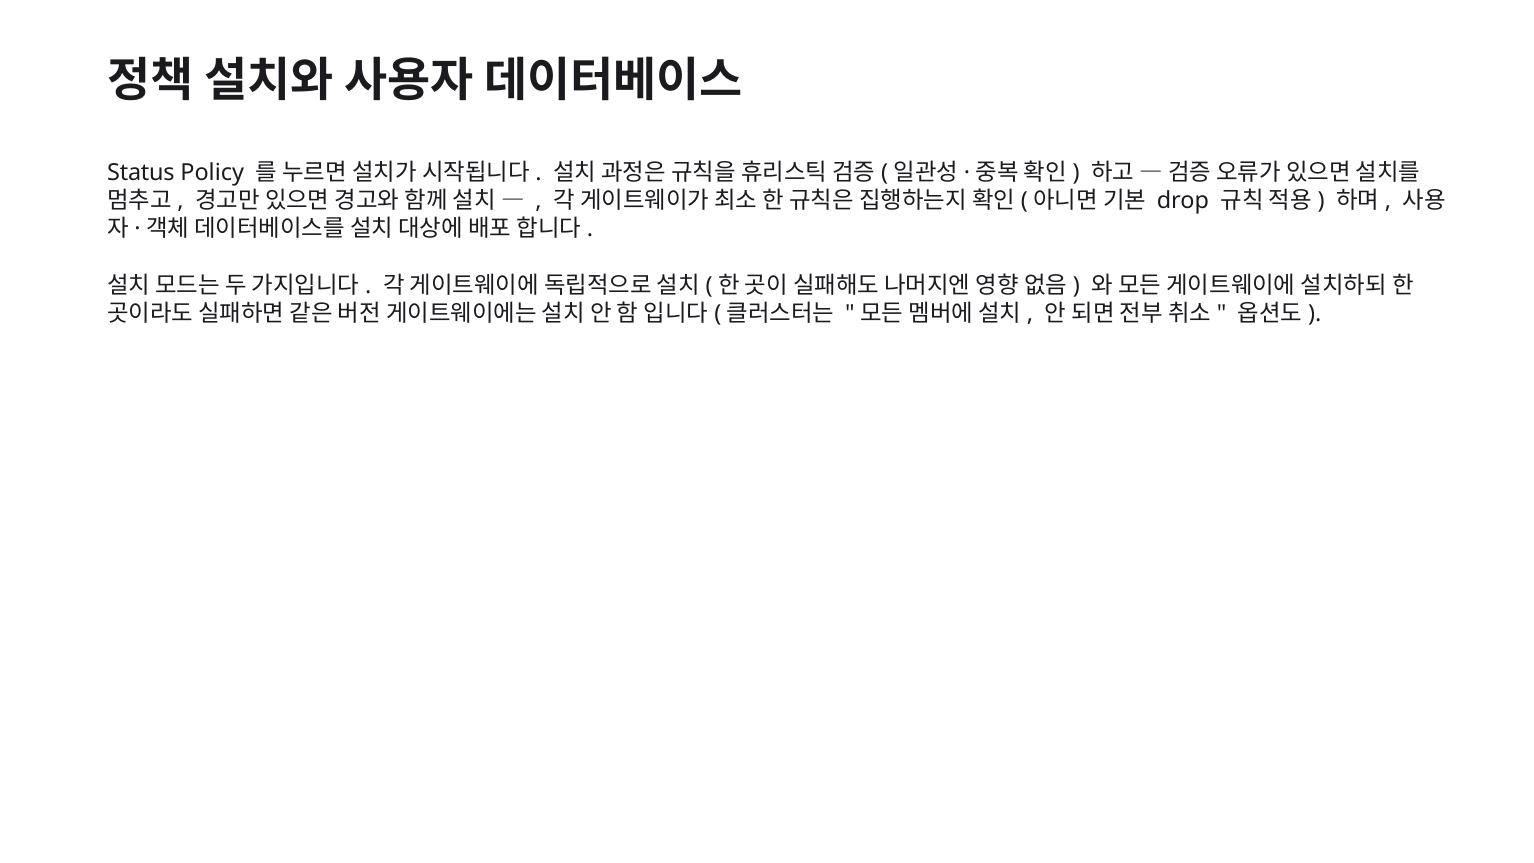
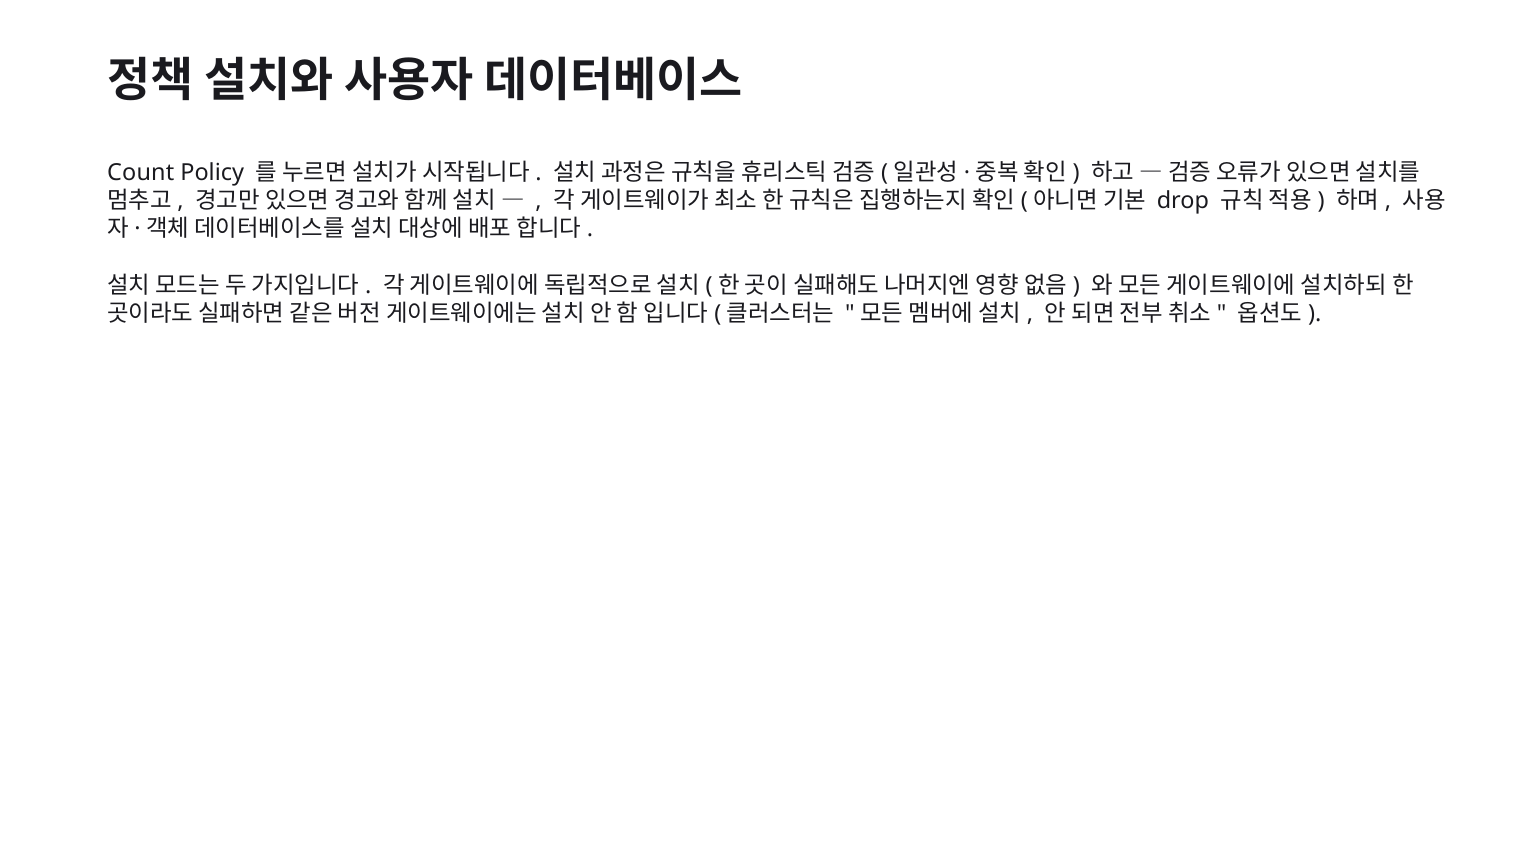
Status: Status -> Count
